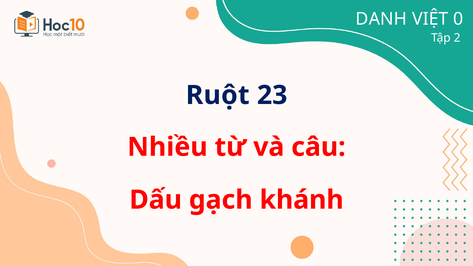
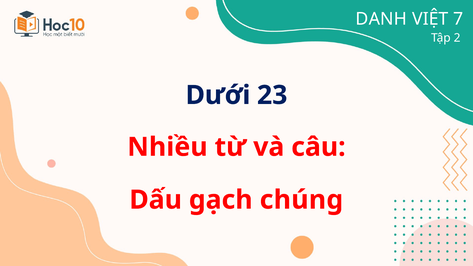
0: 0 -> 7
Ruột: Ruột -> Dưới
khánh: khánh -> chúng
